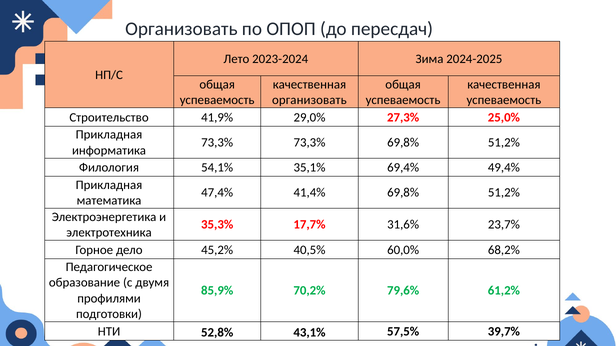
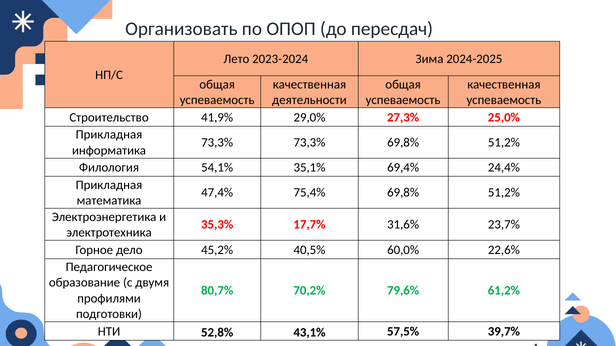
организовать at (309, 100): организовать -> деятельности
49,4%: 49,4% -> 24,4%
41,4%: 41,4% -> 75,4%
68,2%: 68,2% -> 22,6%
85,9%: 85,9% -> 80,7%
